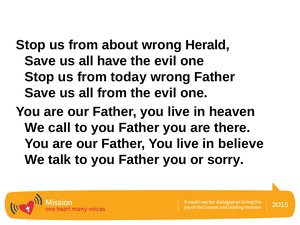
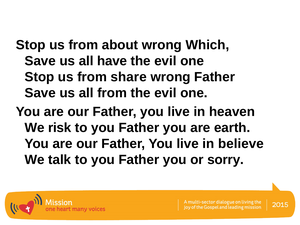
Herald: Herald -> Which
today: today -> share
call: call -> risk
there: there -> earth
